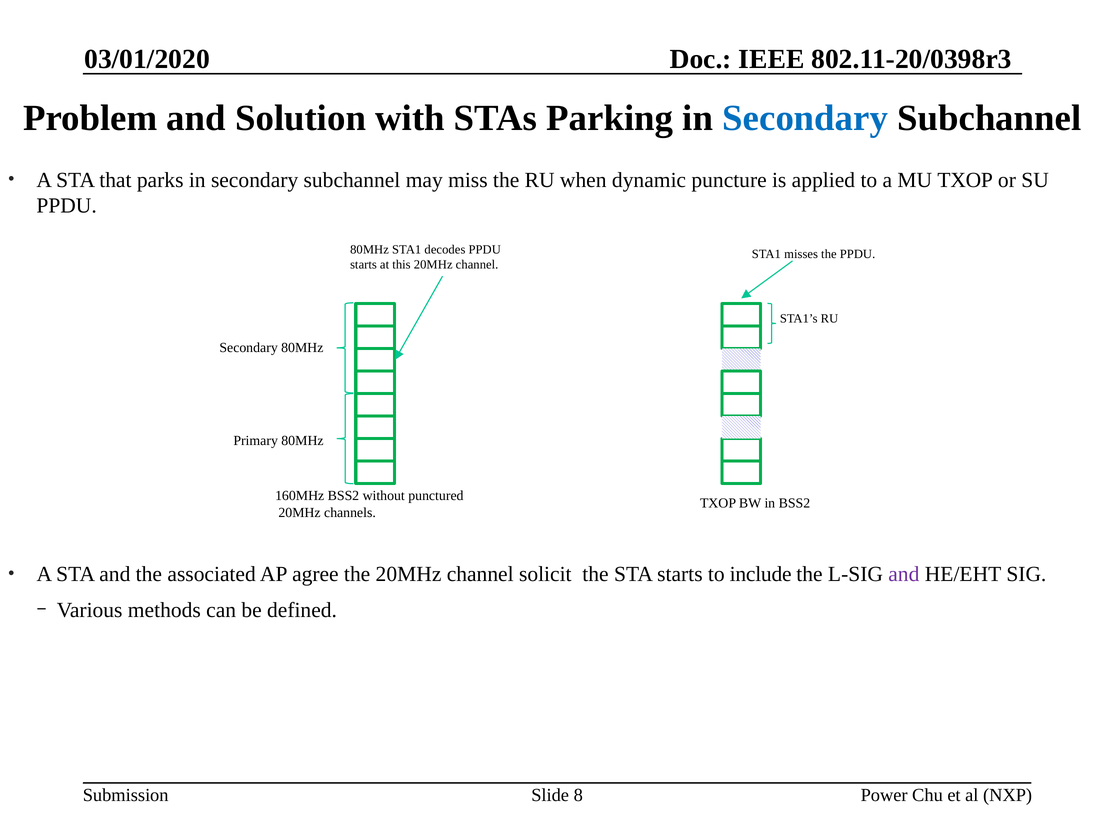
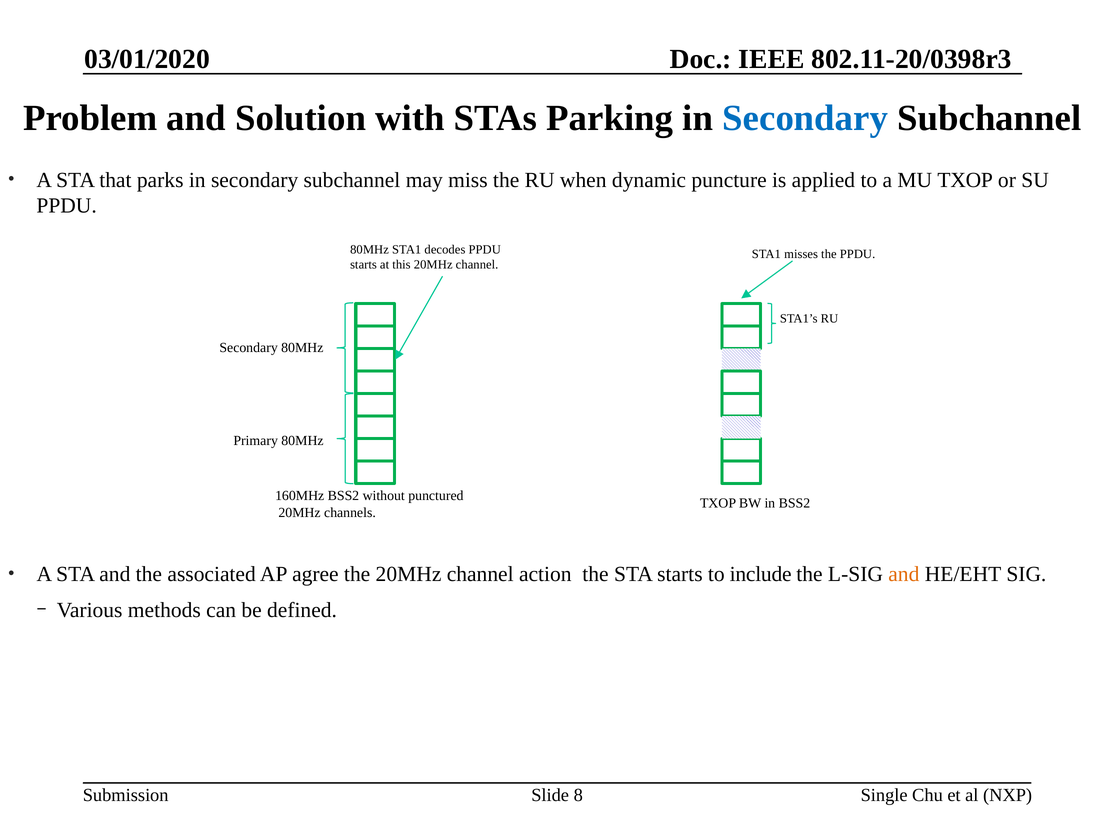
solicit: solicit -> action
and at (904, 574) colour: purple -> orange
Power: Power -> Single
